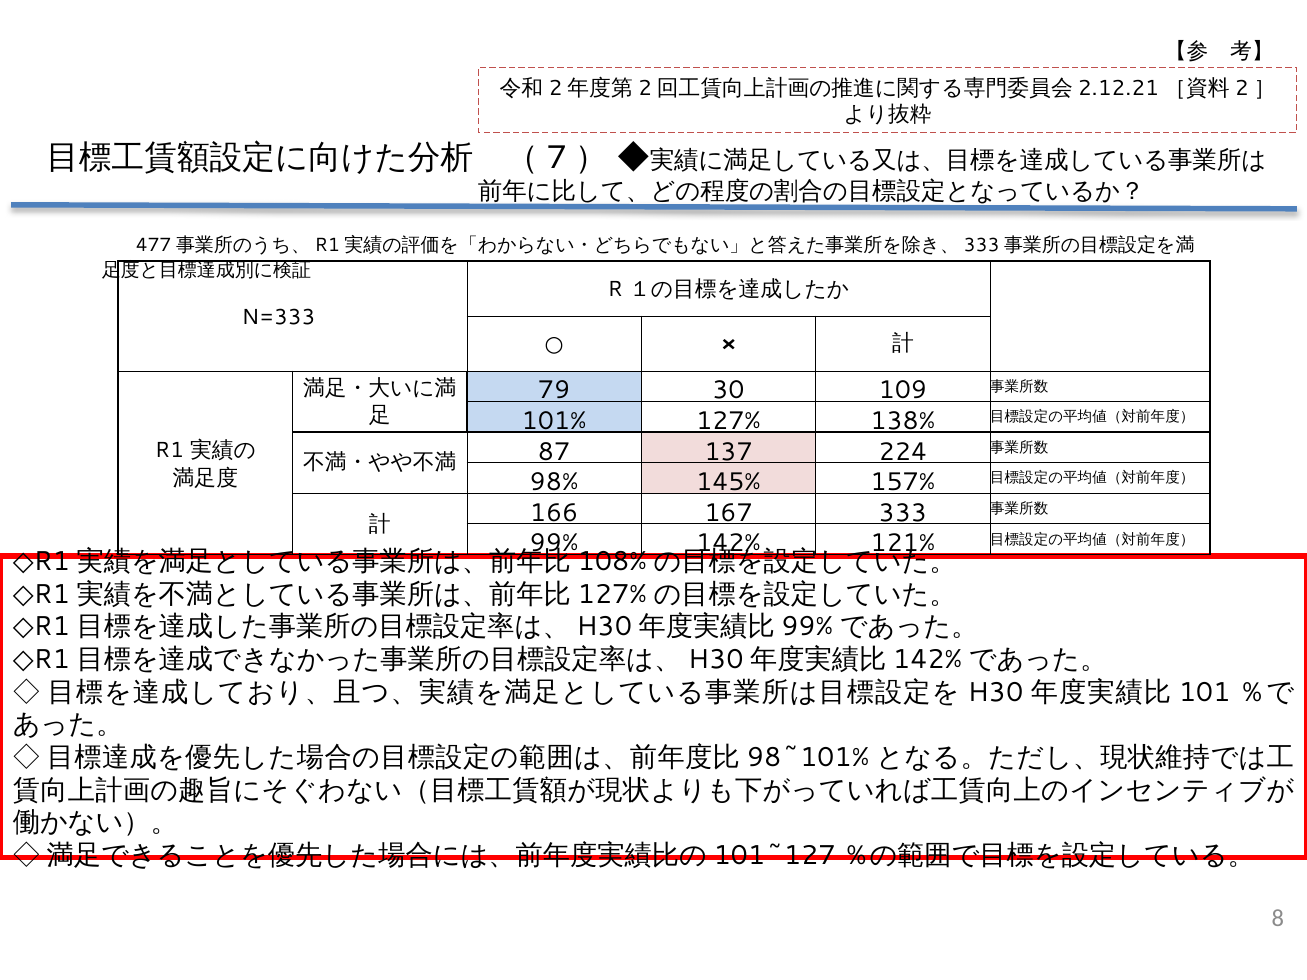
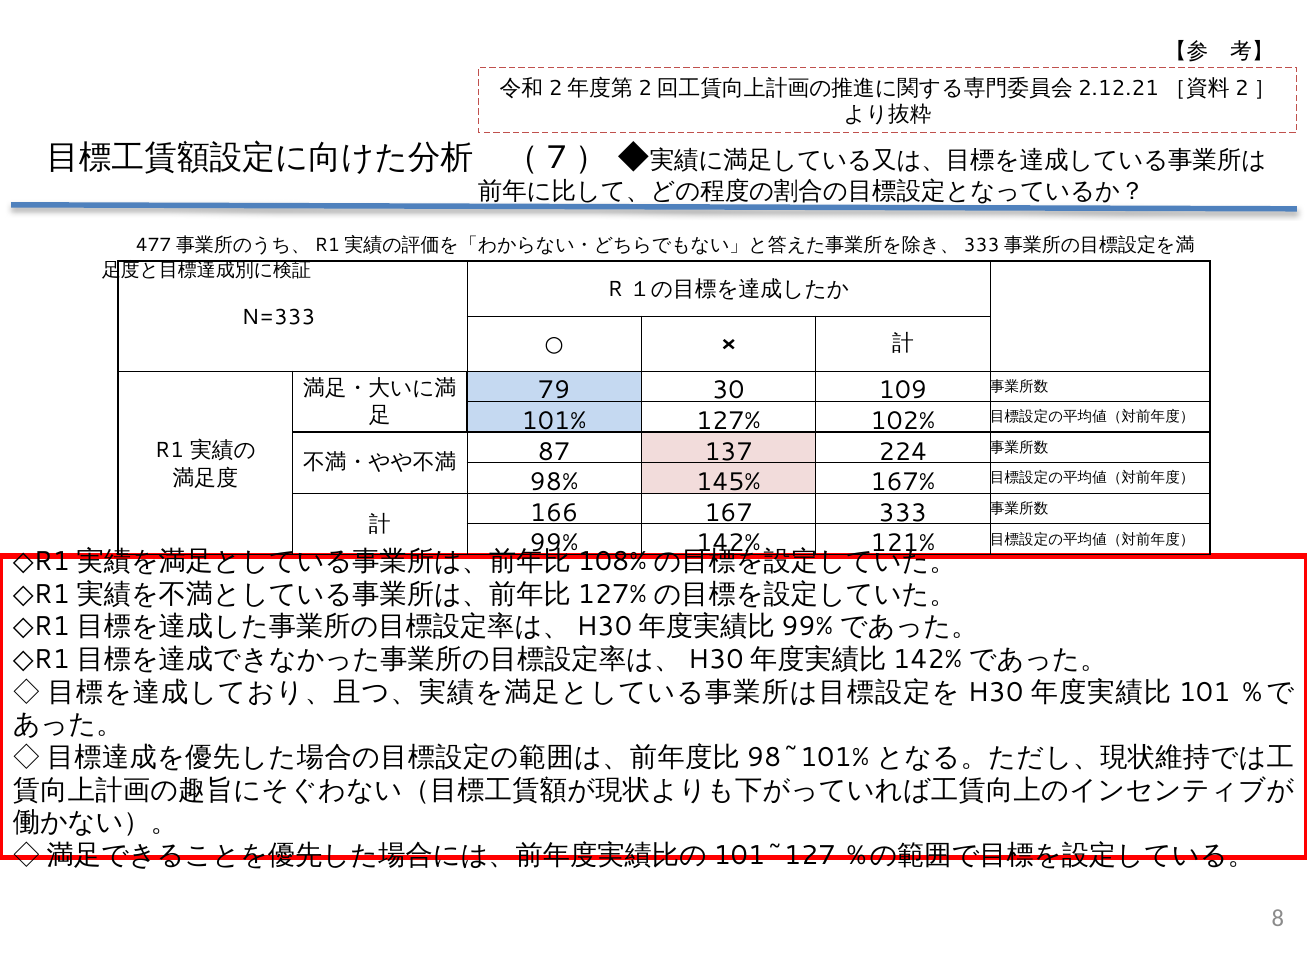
138%: 138% -> 102%
157%: 157% -> 167%
